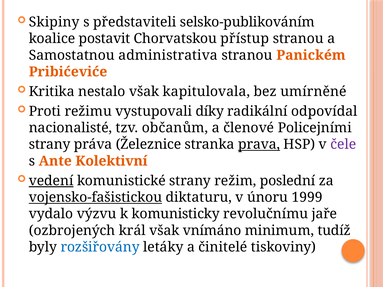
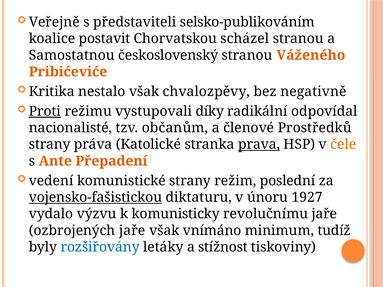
Skipiny: Skipiny -> Veřejně
přístup: přístup -> scházel
administrativa: administrativa -> československý
Panickém: Panickém -> Váženého
kapitulovala: kapitulovala -> chvalozpěvy
umírněné: umírněné -> negativně
Proti underline: none -> present
Policejními: Policejními -> Prostředků
Železnice: Železnice -> Katolické
čele colour: purple -> orange
Kolektivní: Kolektivní -> Přepadení
vedení underline: present -> none
1999: 1999 -> 1927
ozbrojených král: král -> jaře
činitelé: činitelé -> stížnost
